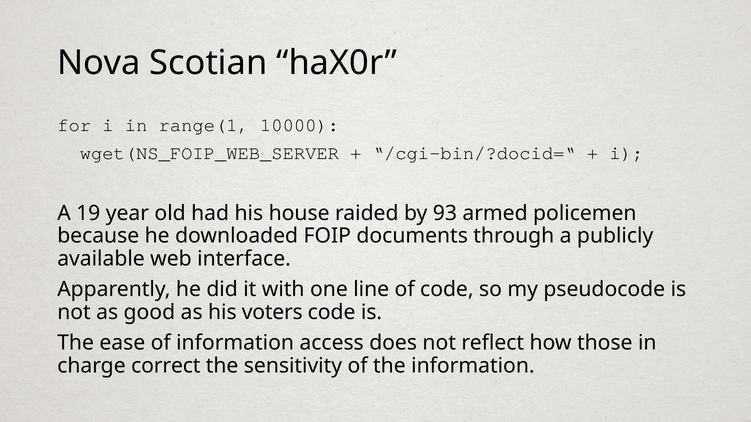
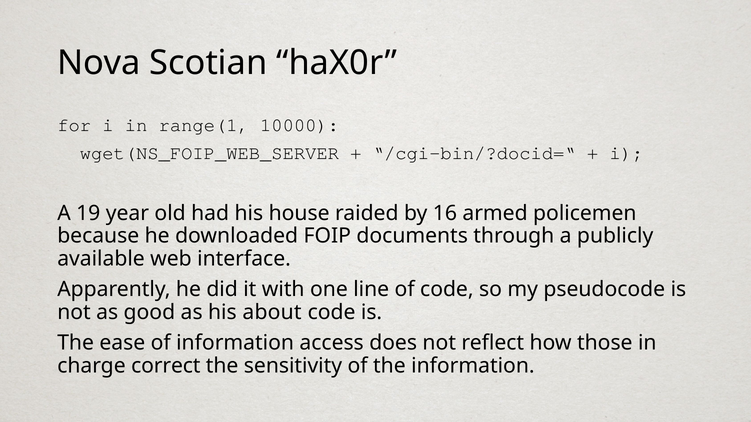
93: 93 -> 16
voters: voters -> about
